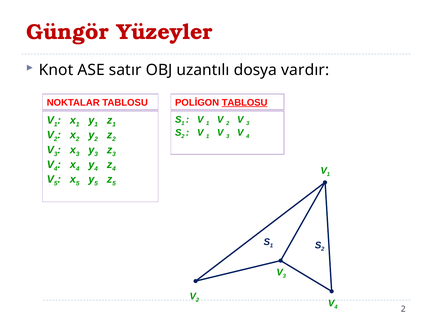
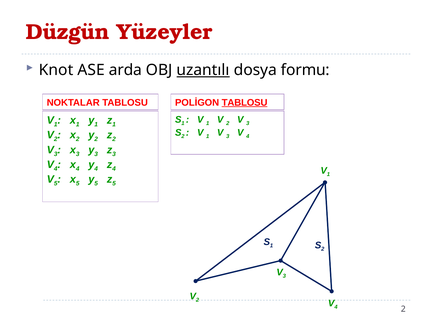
Güngör: Güngör -> Düzgün
satır: satır -> arda
uzantılı underline: none -> present
vardır: vardır -> formu
